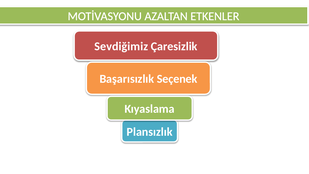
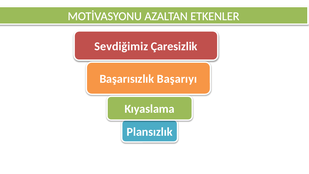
Seçenek: Seçenek -> Başarıyı
